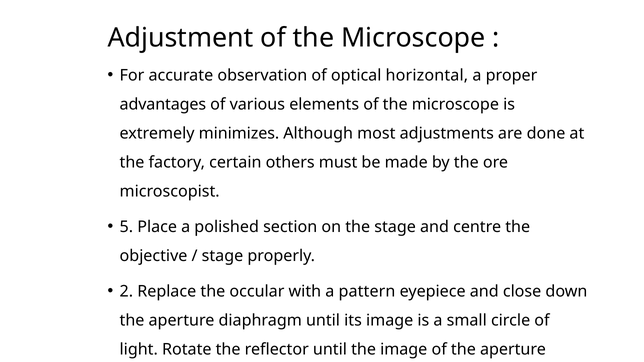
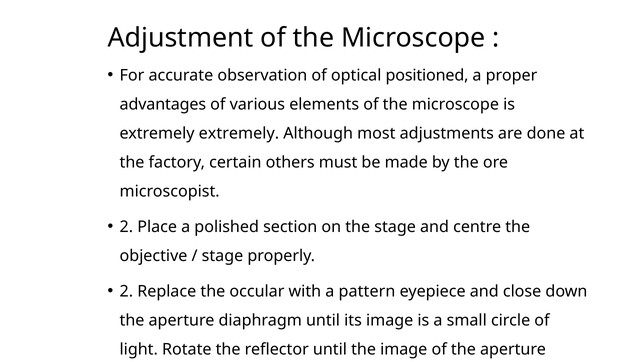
horizontal: horizontal -> positioned
extremely minimizes: minimizes -> extremely
5 at (126, 227): 5 -> 2
